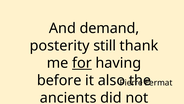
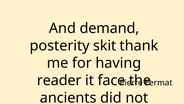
still: still -> skit
for underline: present -> none
before: before -> reader
also: also -> face
